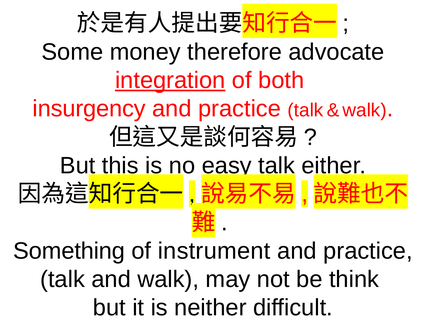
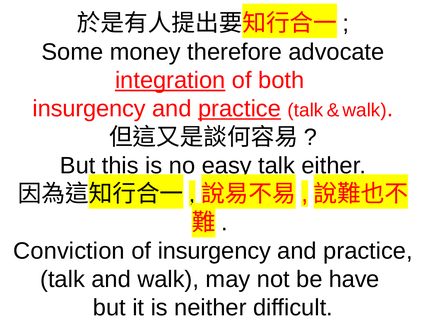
practice at (240, 109) underline: none -> present
Something: Something -> Conviction
of instrument: instrument -> insurgency
think: think -> have
